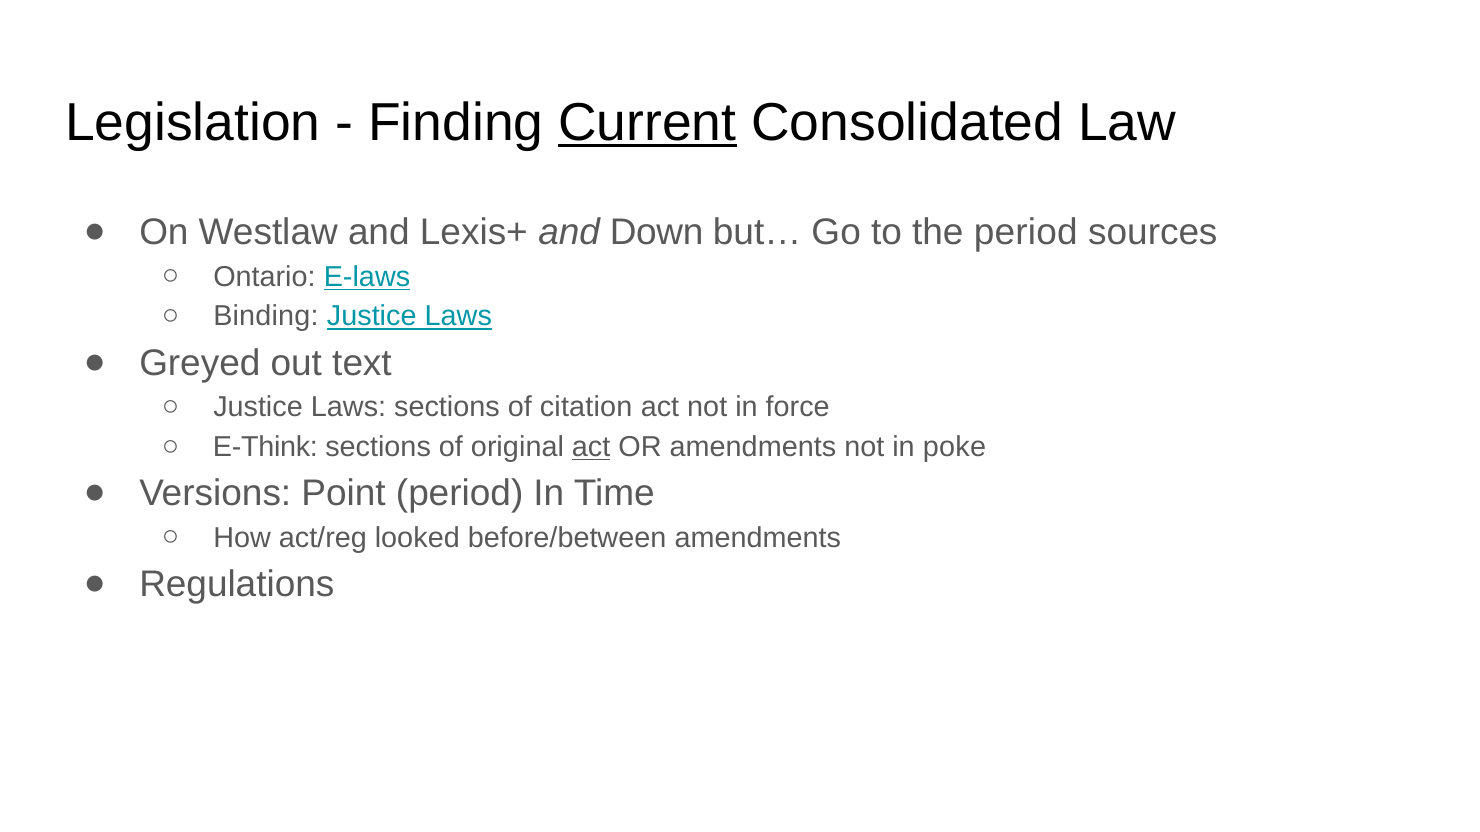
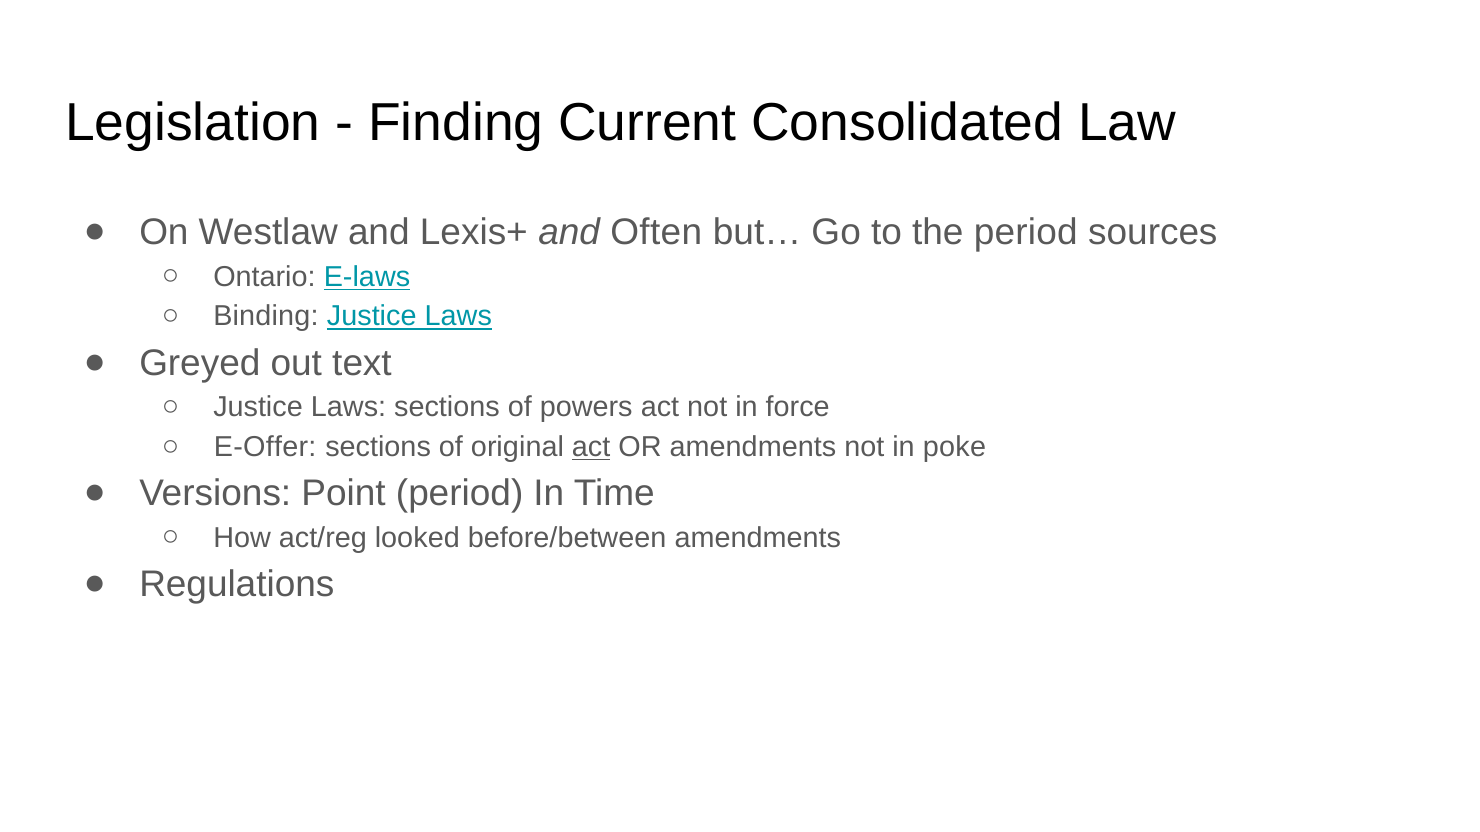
Current underline: present -> none
Down: Down -> Often
citation: citation -> powers
E-Think: E-Think -> E-Offer
